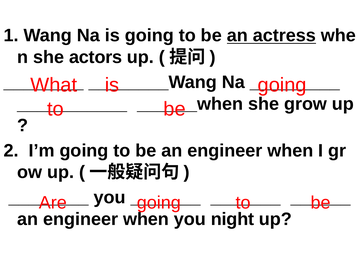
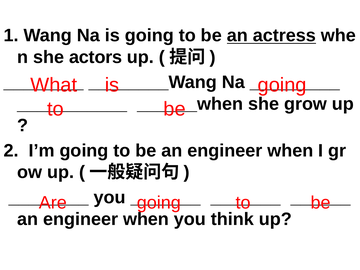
night: night -> think
